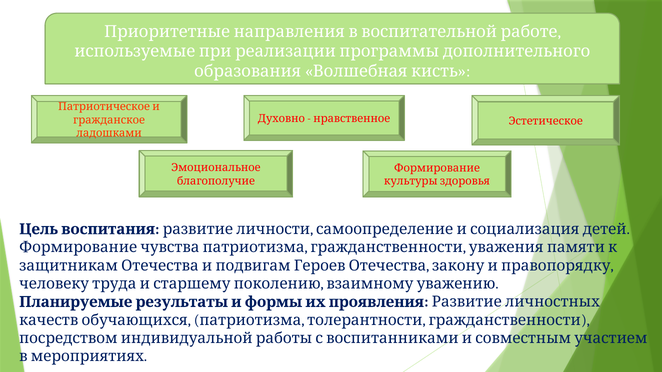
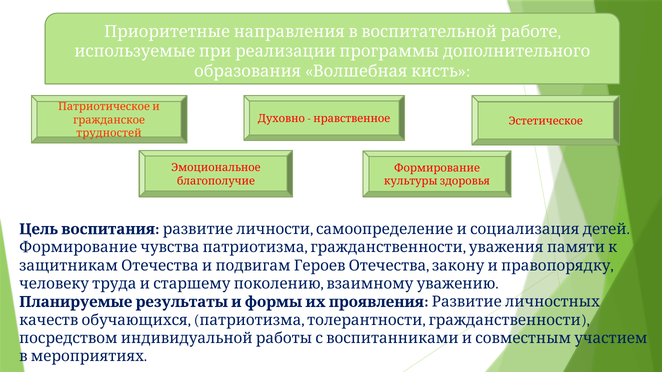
ладошками: ладошками -> трудностей
